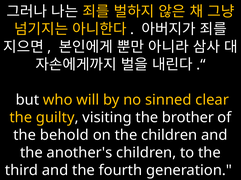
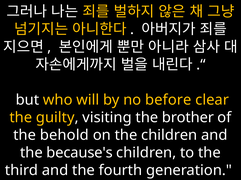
sinned: sinned -> before
another's: another's -> because's
